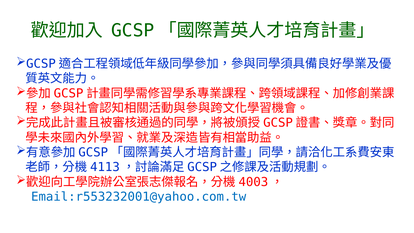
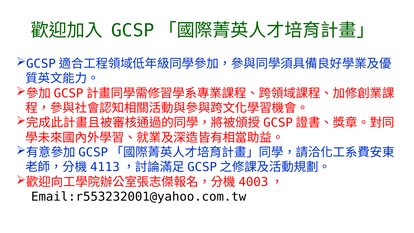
Email:r553232001@yahoo.com.tw colour: blue -> black
